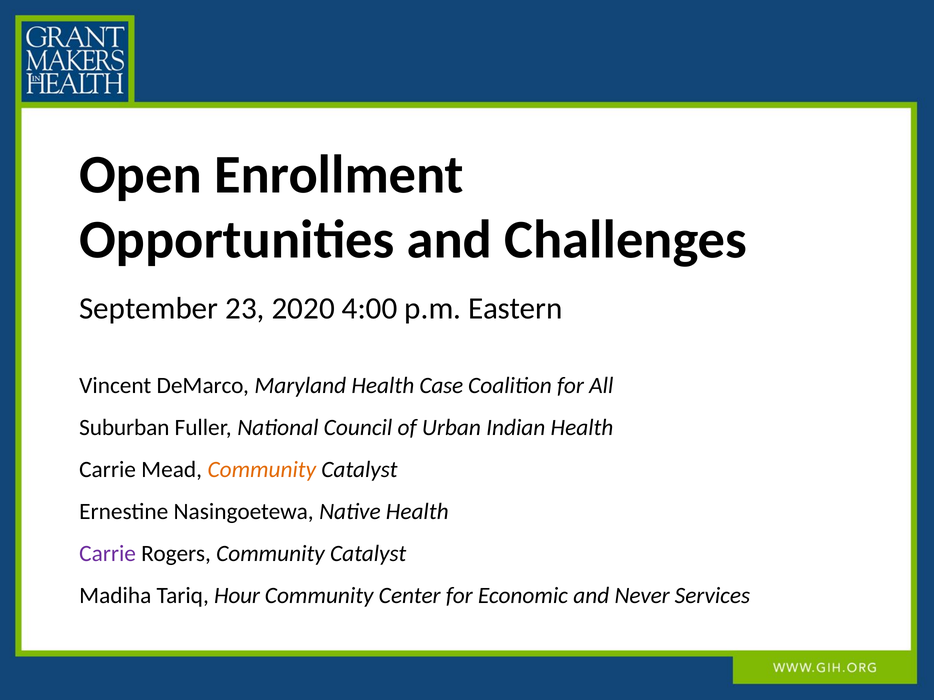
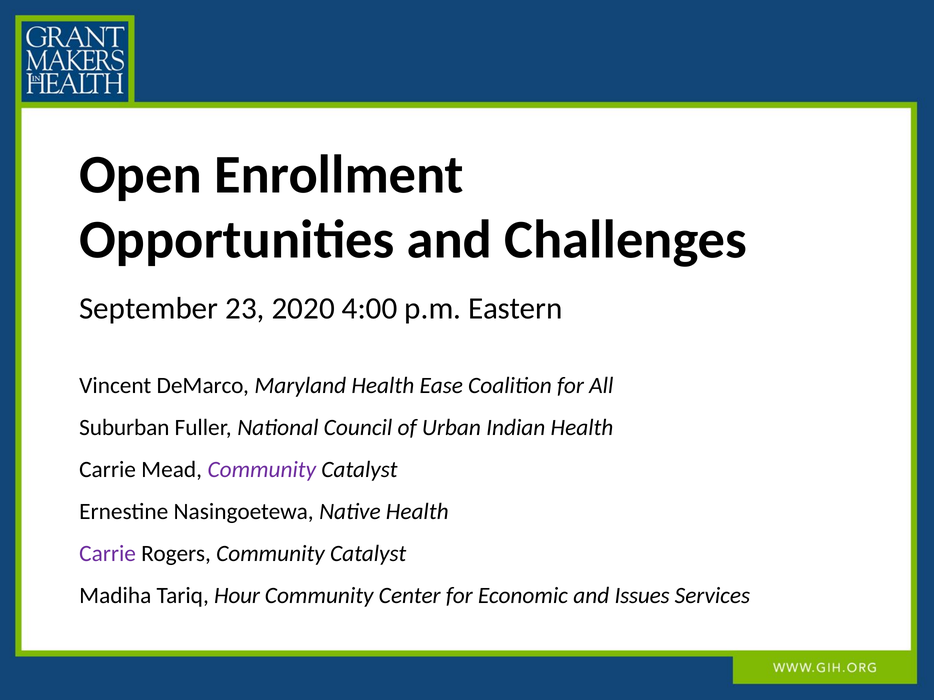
Case: Case -> Ease
Community at (262, 470) colour: orange -> purple
Never: Never -> Issues
